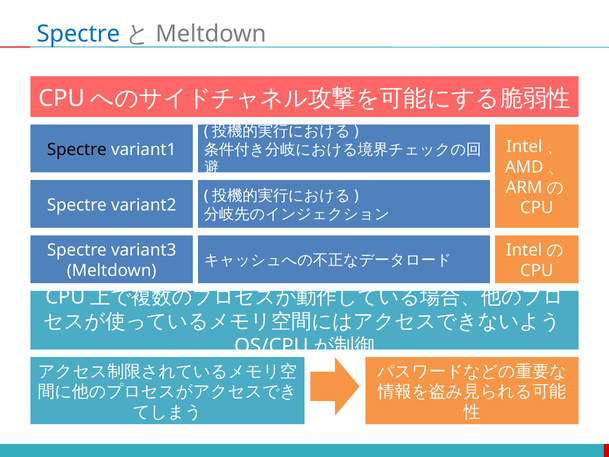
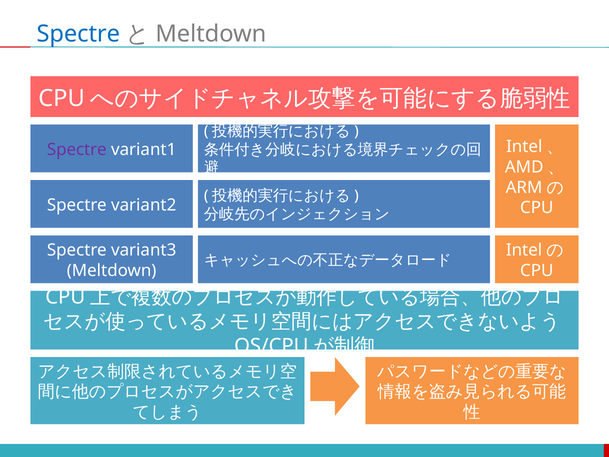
Spectre at (77, 150) colour: black -> purple
